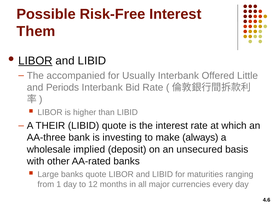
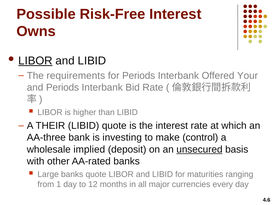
Them: Them -> Owns
accompanied: accompanied -> requirements
for Usually: Usually -> Periods
Little: Little -> Your
always: always -> control
unsecured underline: none -> present
